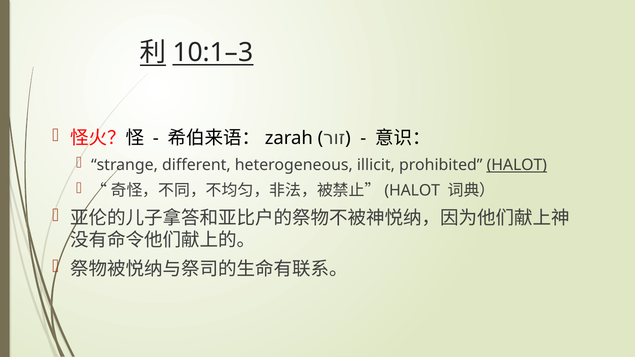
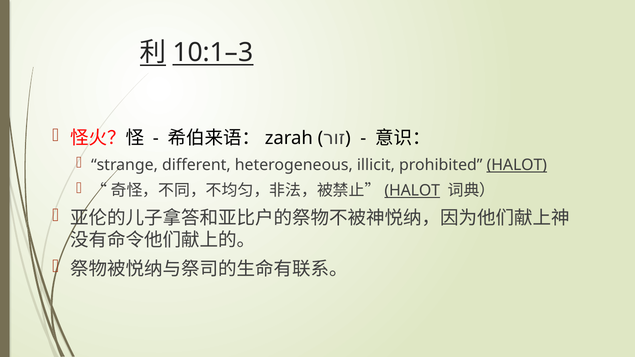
HALOT at (412, 191) underline: none -> present
